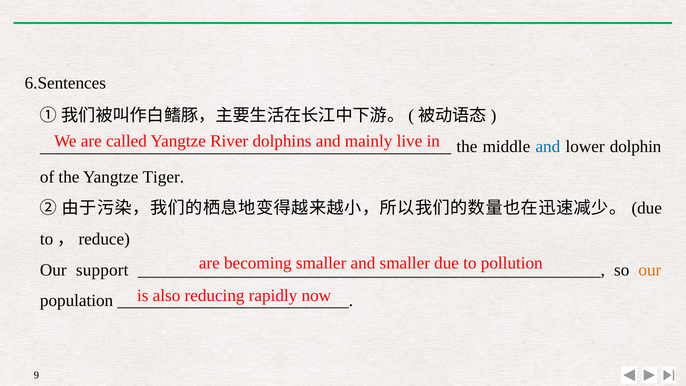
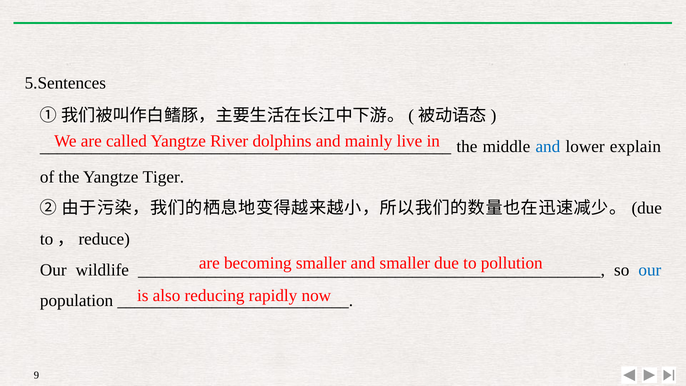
6.Sentences: 6.Sentences -> 5.Sentences
dolphin: dolphin -> explain
support: support -> wildlife
our at (650, 270) colour: orange -> blue
